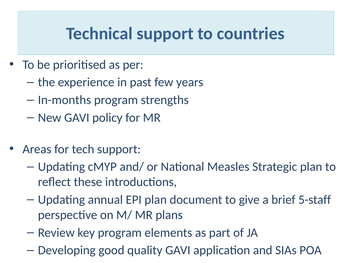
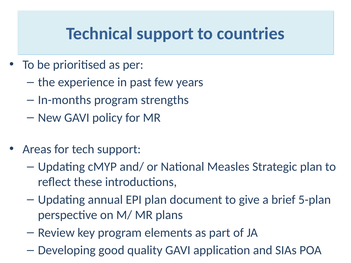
5-staff: 5-staff -> 5-plan
